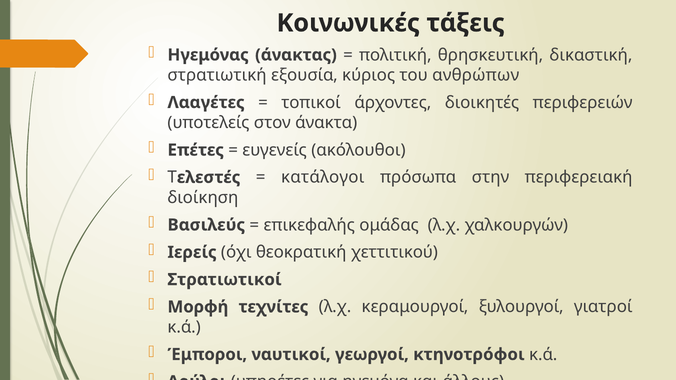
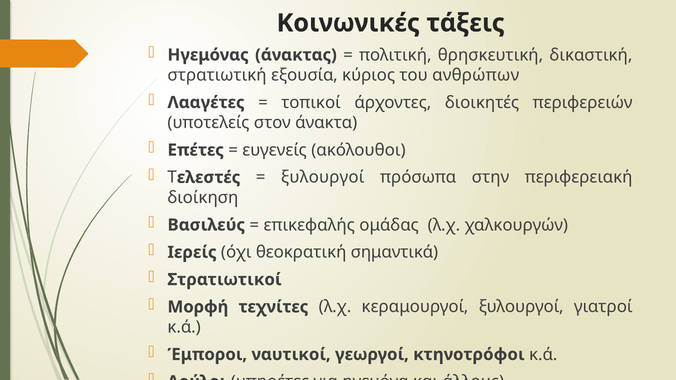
κατάλογοι at (323, 177): κατάλογοι -> ξυλουργοί
χεττιτικού: χεττιτικού -> σημαντικά
